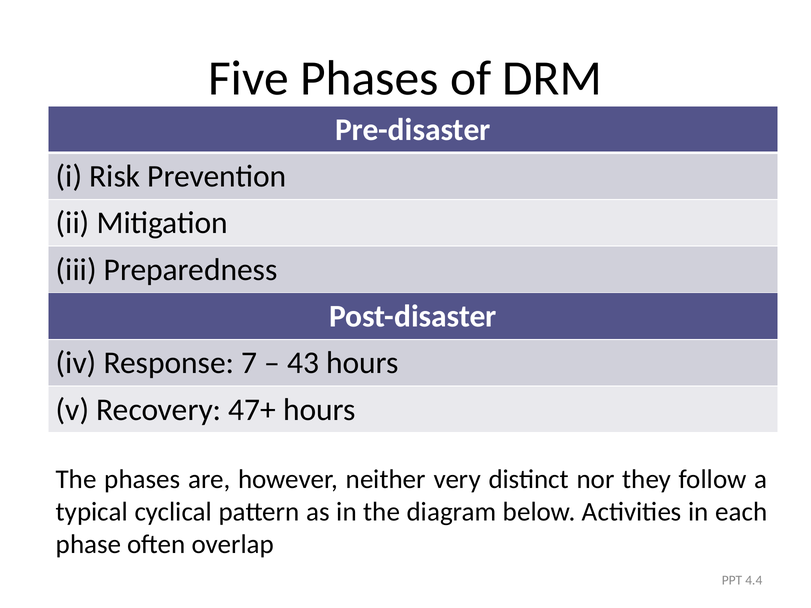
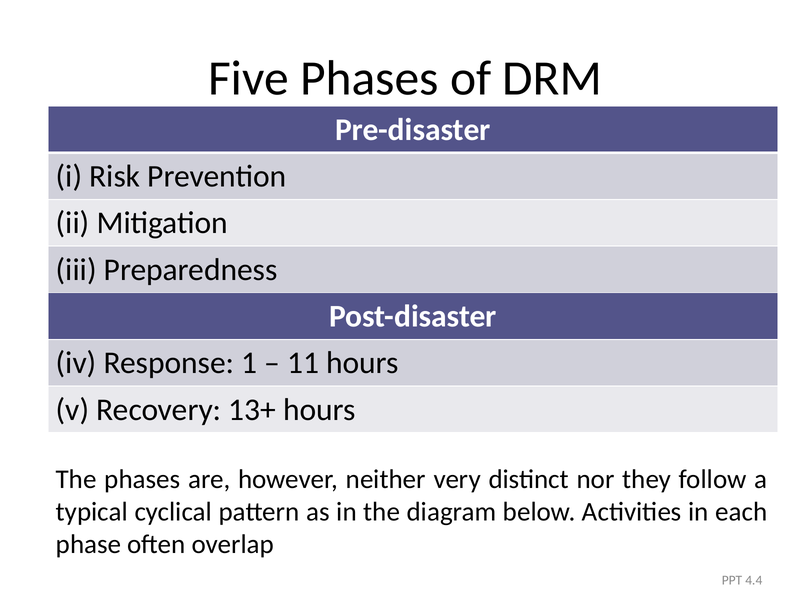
7: 7 -> 1
43: 43 -> 11
47+: 47+ -> 13+
